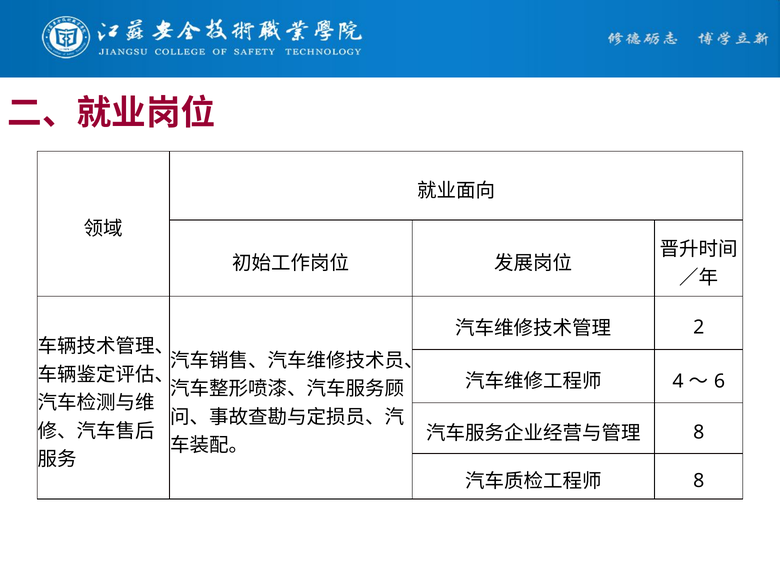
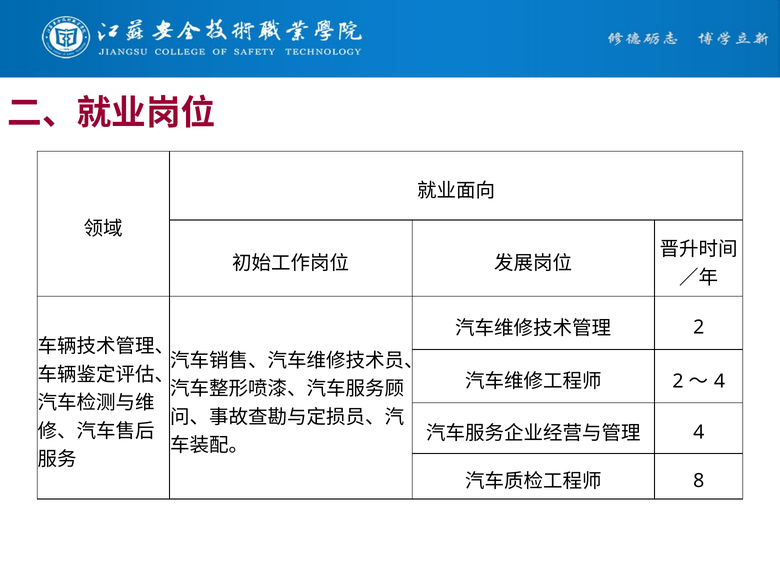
4 at (678, 381): 4 -> 2
6 at (719, 381): 6 -> 4
8 at (699, 432): 8 -> 4
